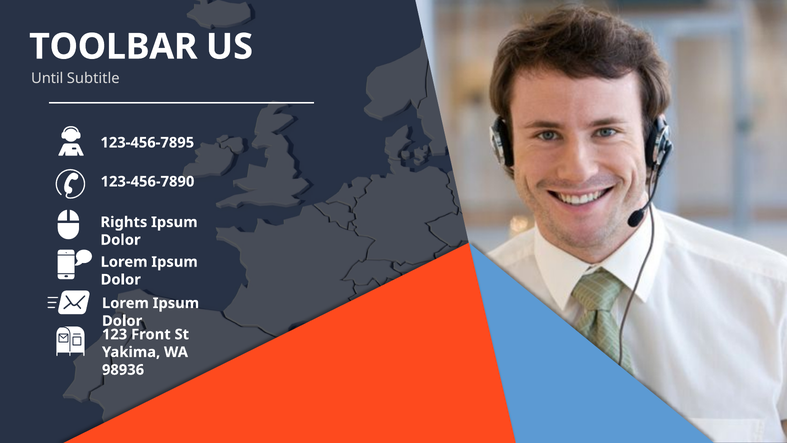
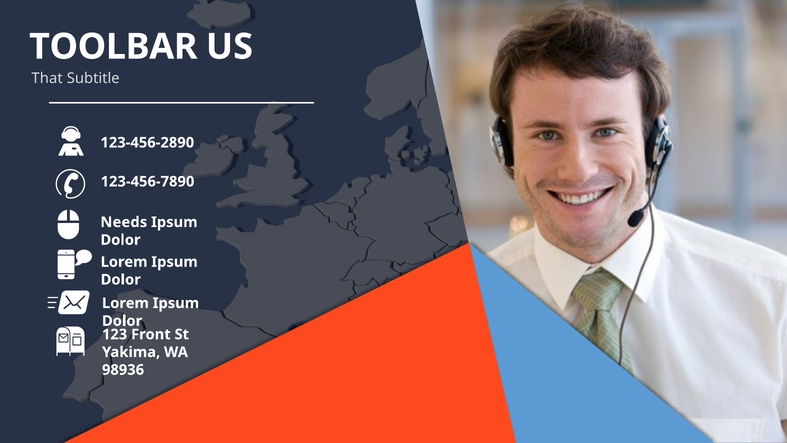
Until: Until -> That
123-456-7895: 123-456-7895 -> 123-456-2890
Rights: Rights -> Needs
